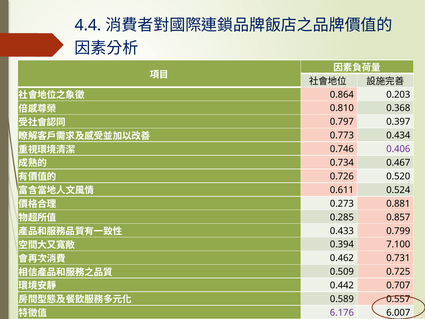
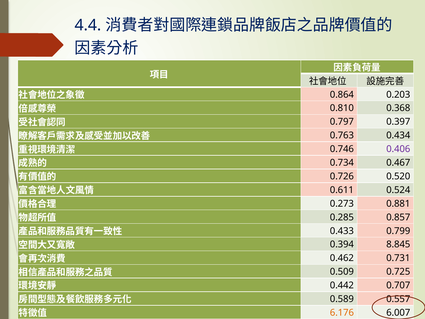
0.773: 0.773 -> 0.763
7.100: 7.100 -> 8.845
6.176 colour: purple -> orange
